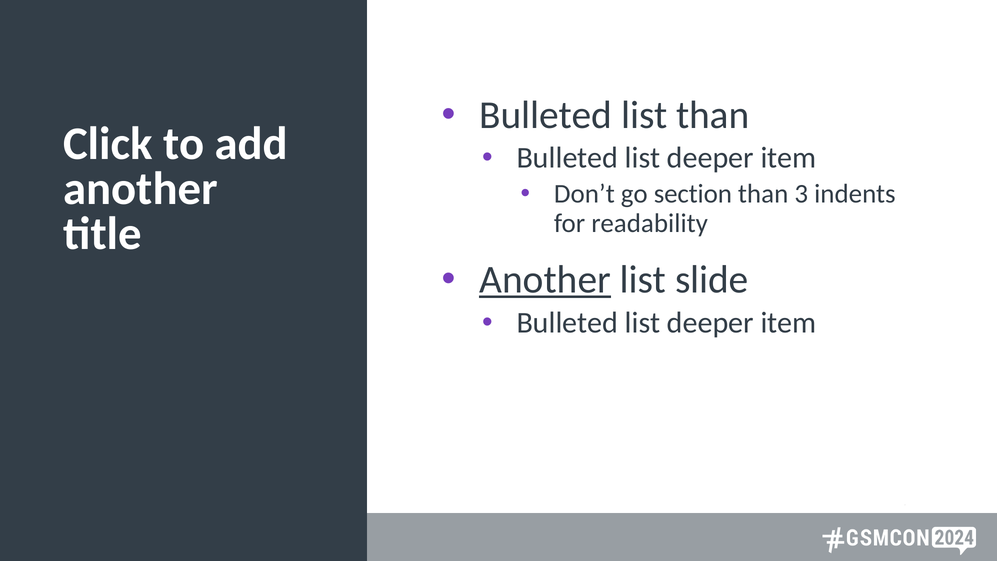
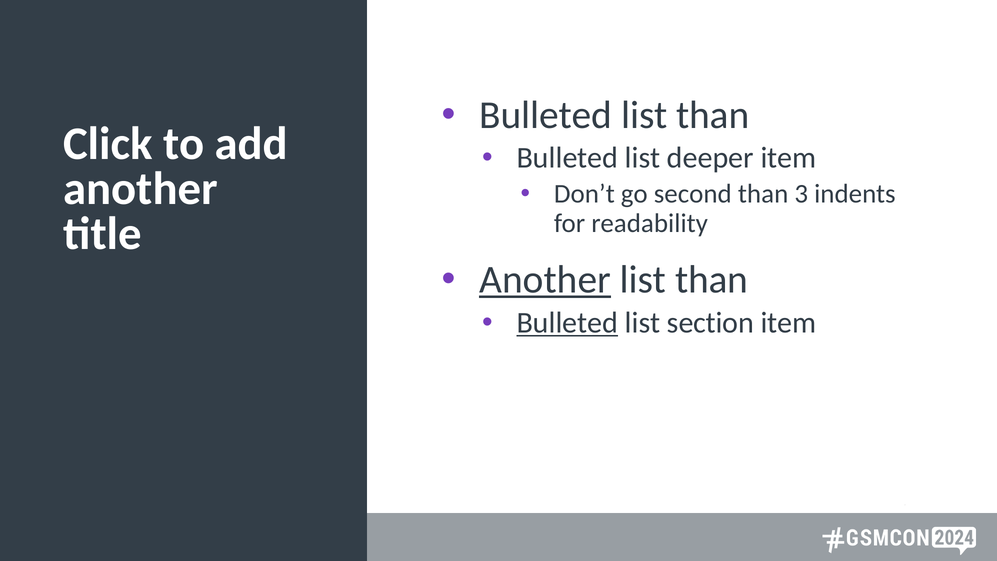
section: section -> second
slide at (712, 280): slide -> than
Bulleted at (567, 323) underline: none -> present
deeper at (710, 323): deeper -> section
